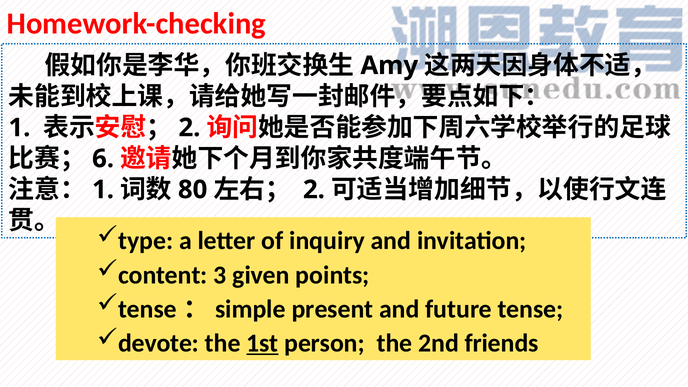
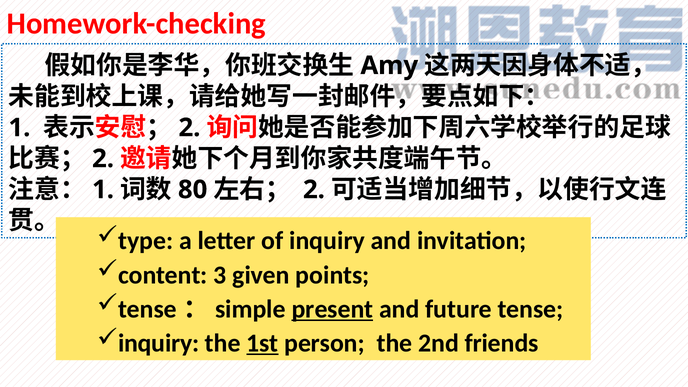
6 at (103, 159): 6 -> 2
present underline: none -> present
devote at (159, 343): devote -> inquiry
